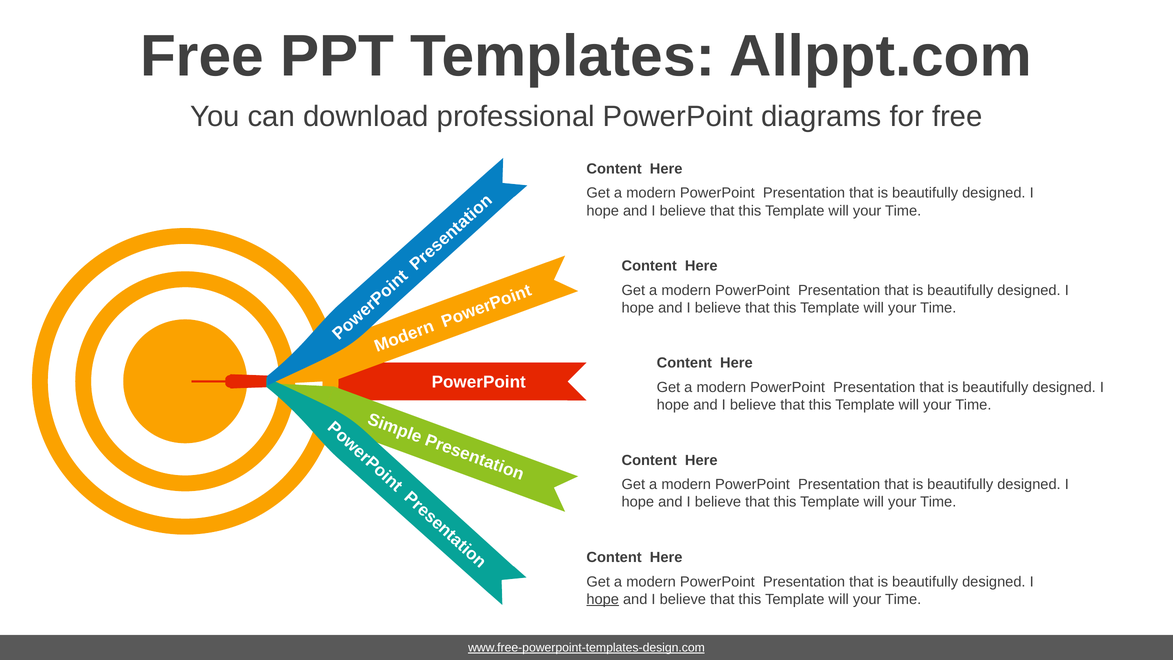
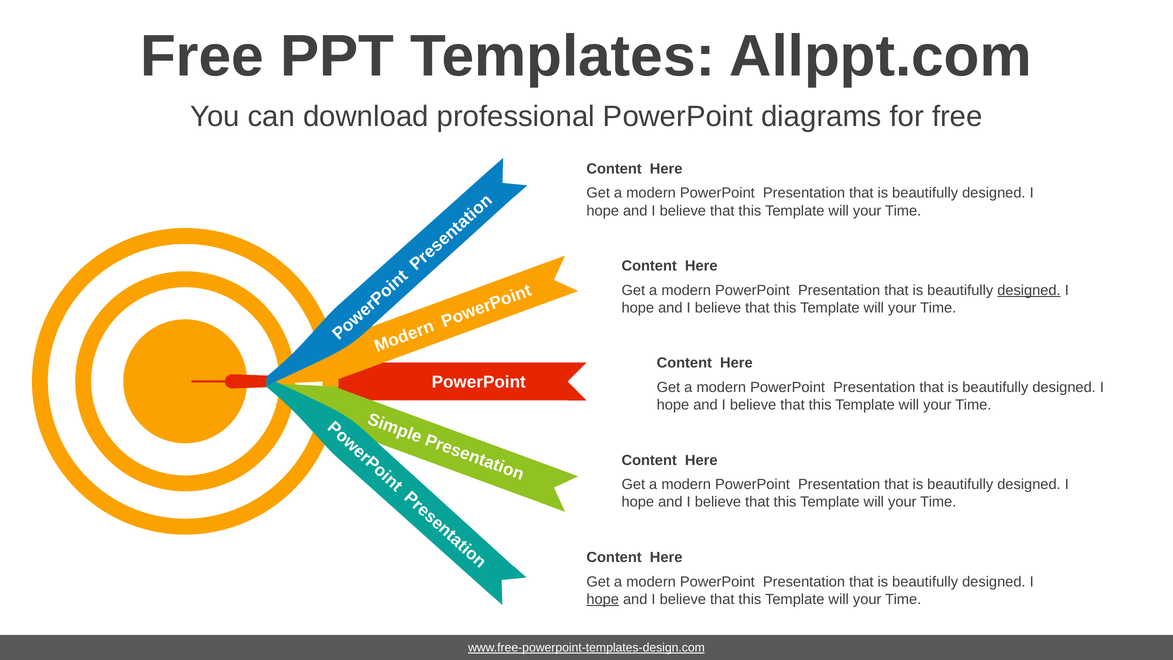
designed at (1029, 290) underline: none -> present
